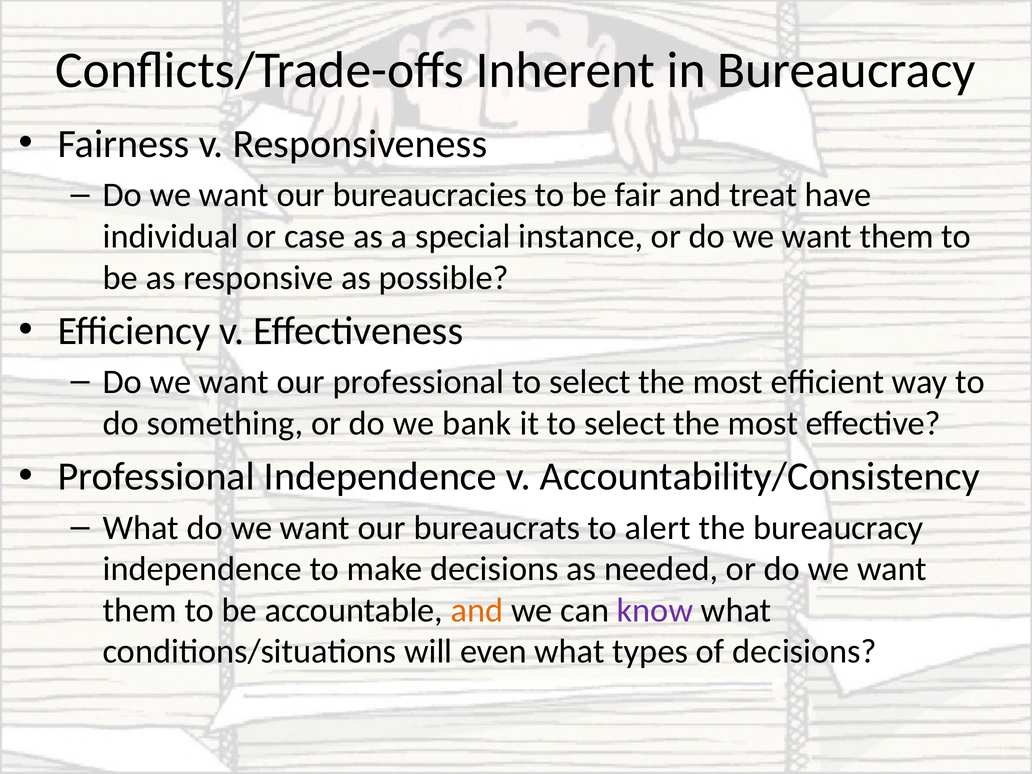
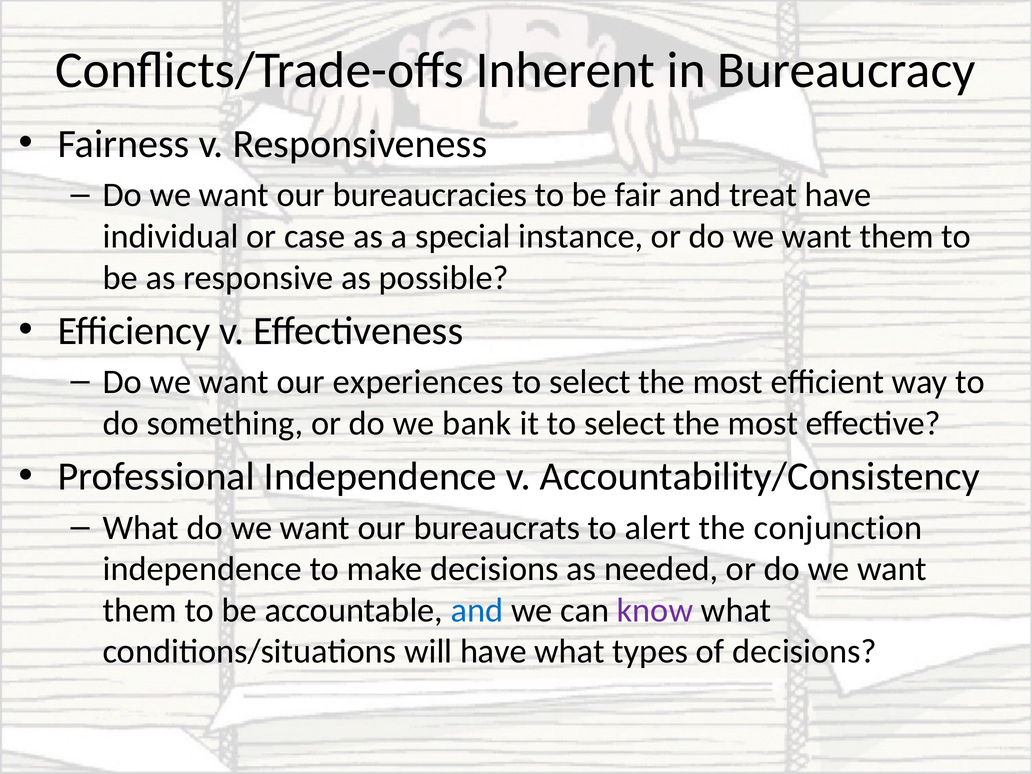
our professional: professional -> experiences
the bureaucracy: bureaucracy -> conjunction
and at (477, 610) colour: orange -> blue
will even: even -> have
